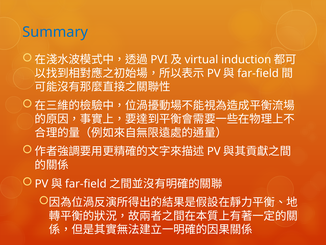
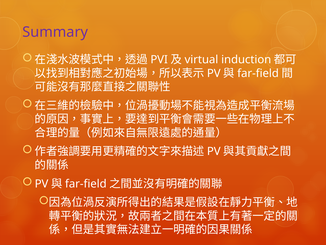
Summary colour: blue -> purple
